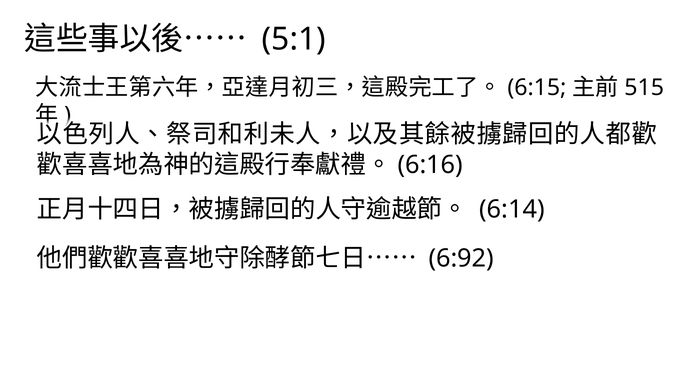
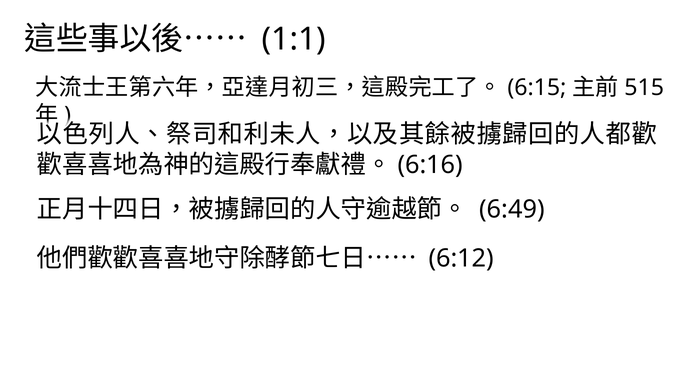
5:1: 5:1 -> 1:1
6:14: 6:14 -> 6:49
6:92: 6:92 -> 6:12
